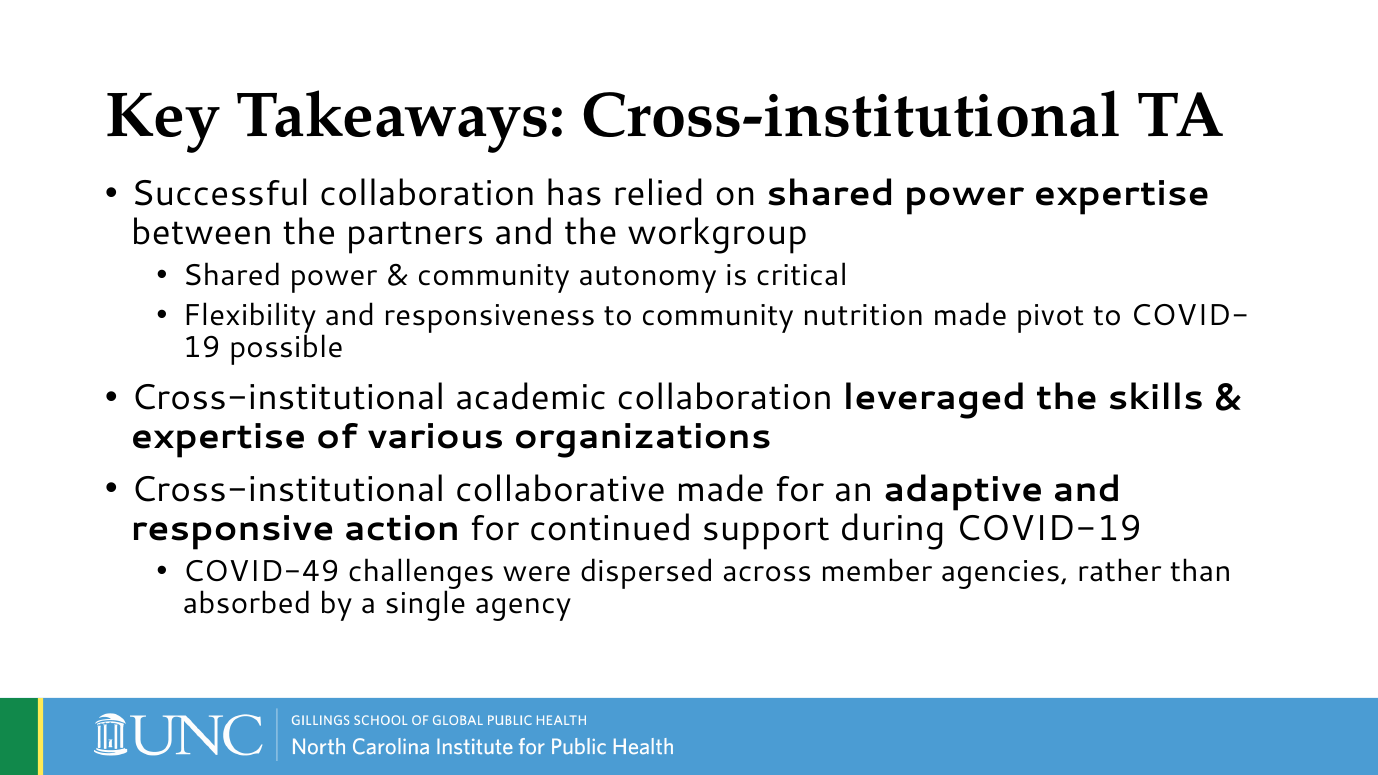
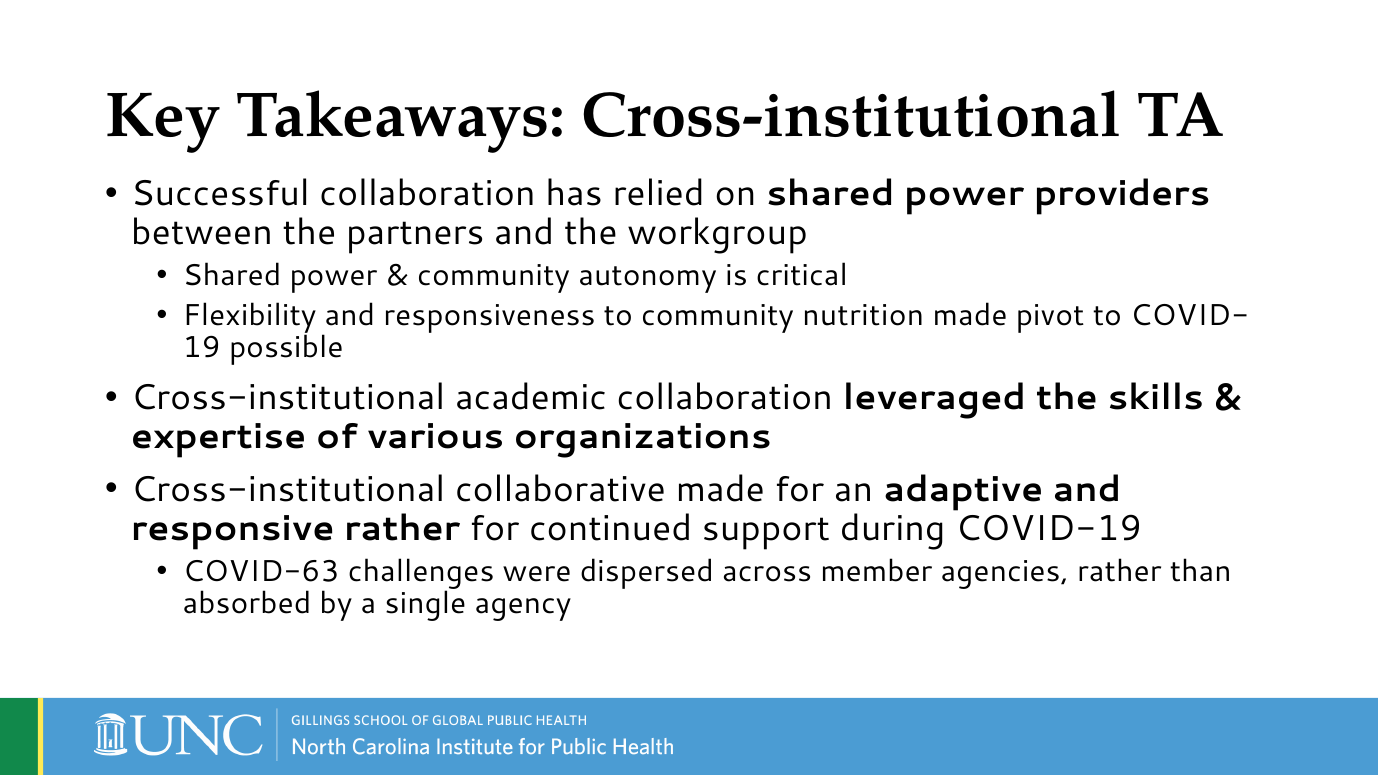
power expertise: expertise -> providers
responsive action: action -> rather
COVID-49: COVID-49 -> COVID-63
